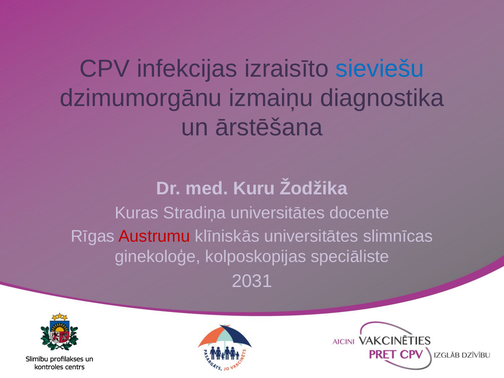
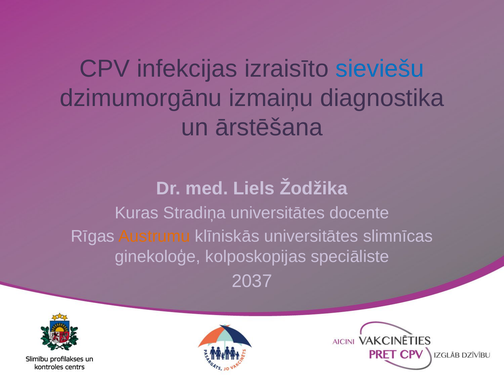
Kuru: Kuru -> Liels
Austrumu colour: red -> orange
2031: 2031 -> 2037
